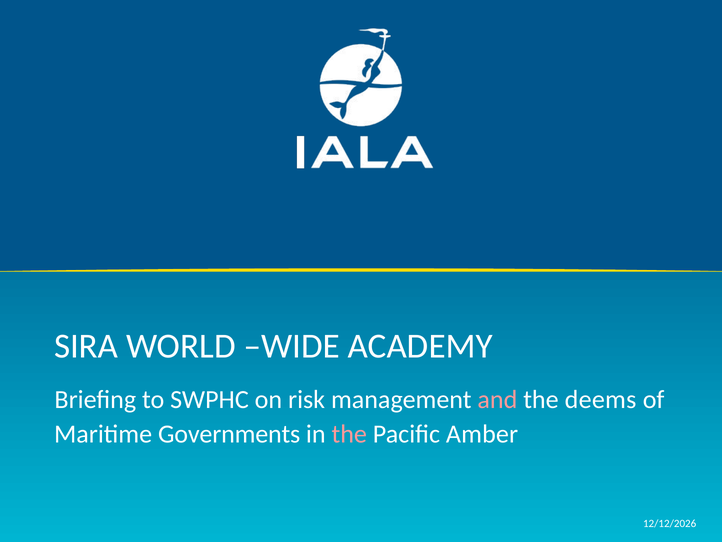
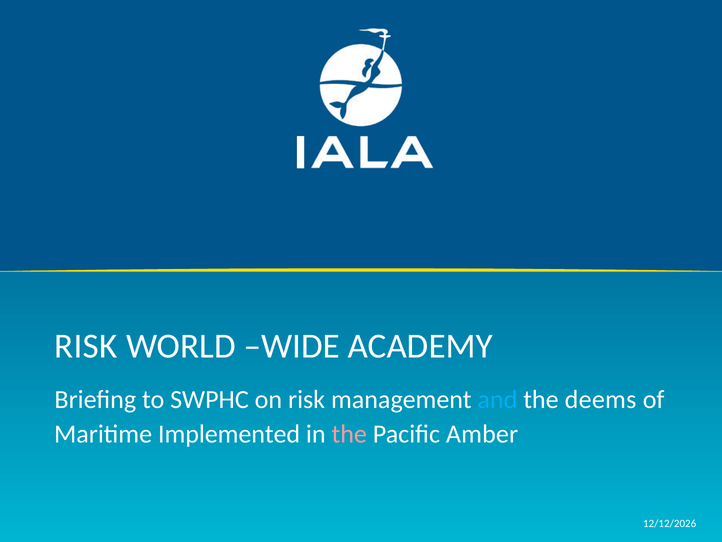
SIRA at (86, 346): SIRA -> RISK
and colour: pink -> light blue
Governments: Governments -> Implemented
